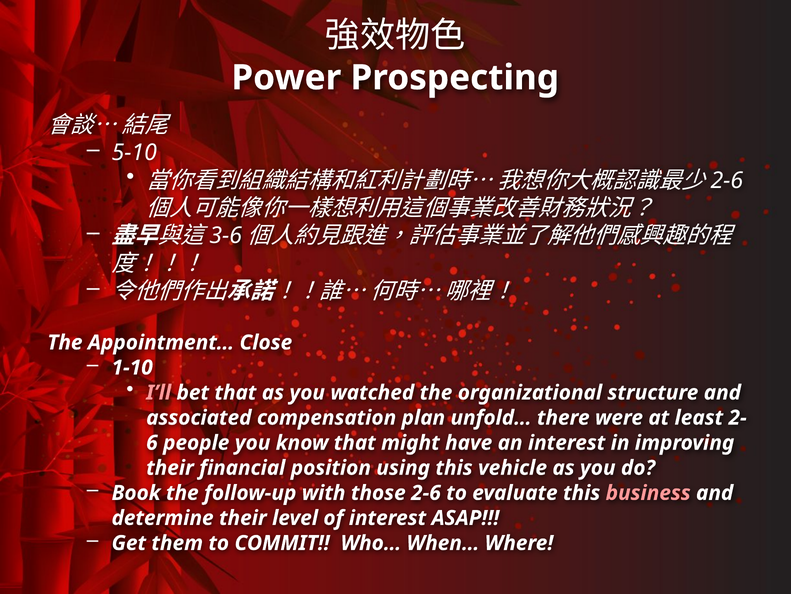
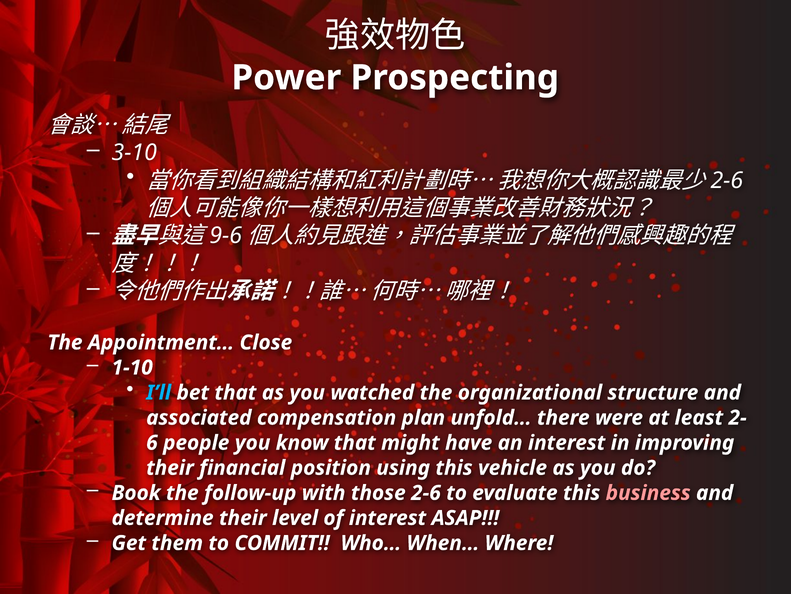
5-10: 5-10 -> 3-10
3-6: 3-6 -> 9-6
I’ll colour: pink -> light blue
